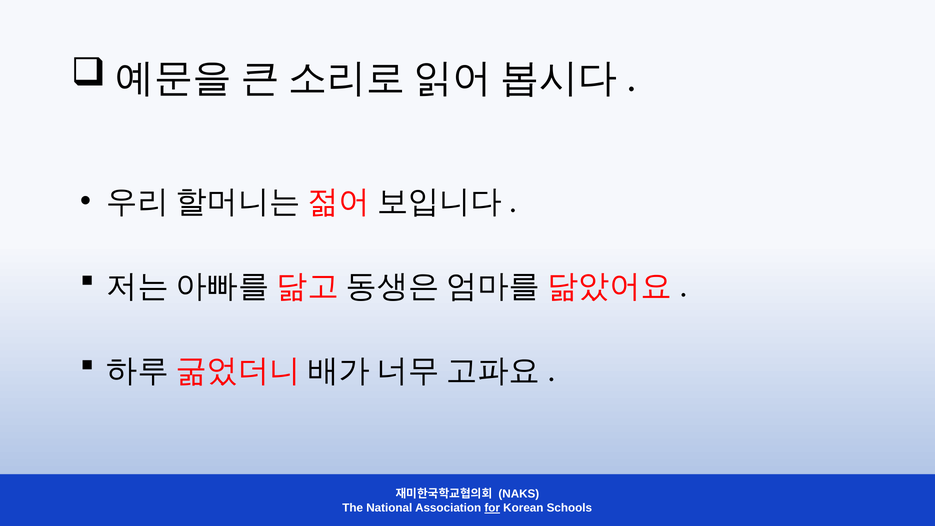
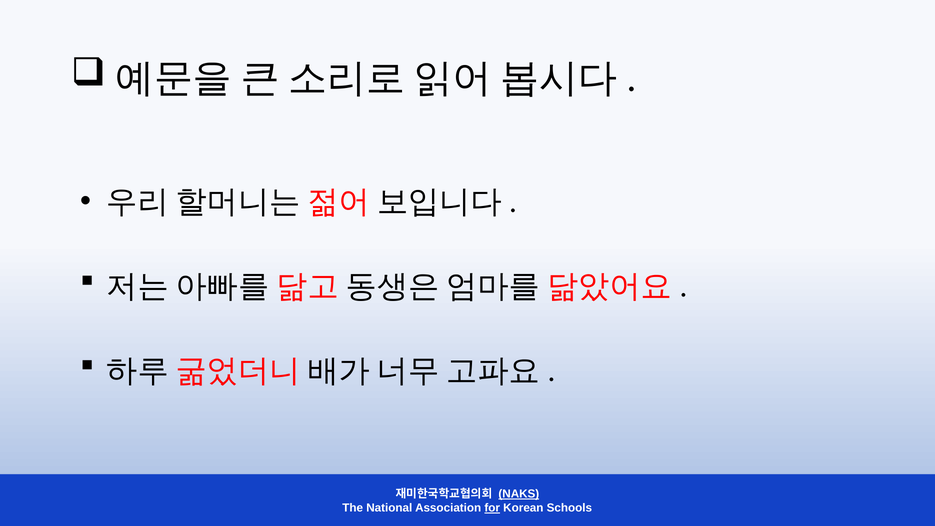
NAKS underline: none -> present
